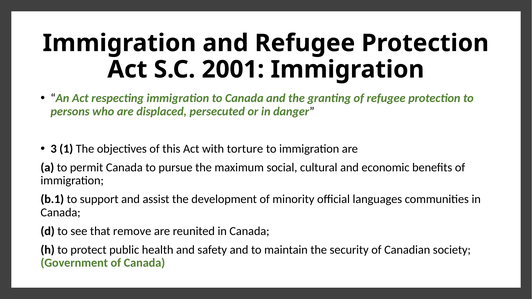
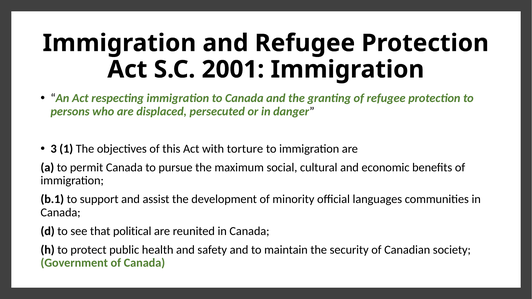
remove: remove -> political
